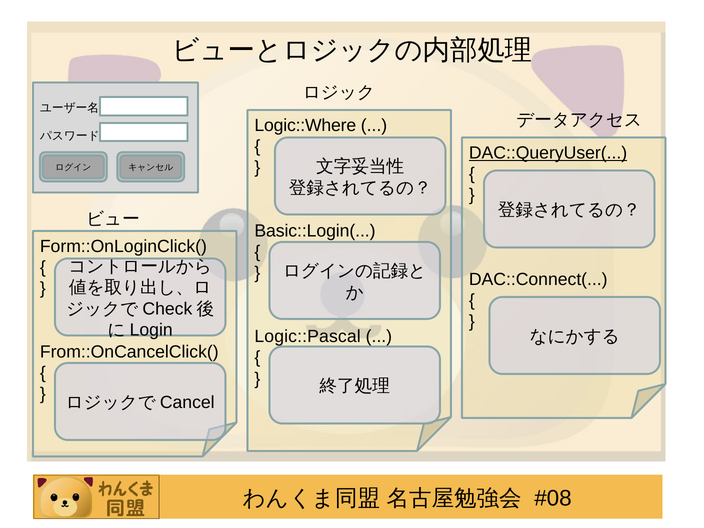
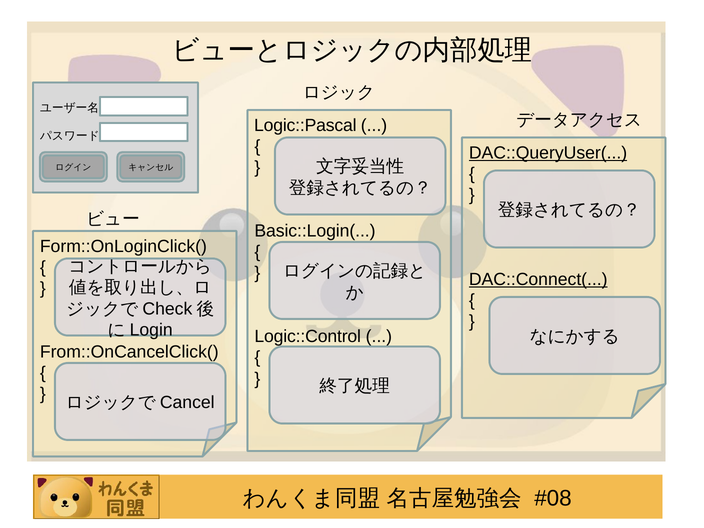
Logic::Where: Logic::Where -> Logic::Pascal
DAC::Connect( underline: none -> present
Logic::Pascal: Logic::Pascal -> Logic::Control
